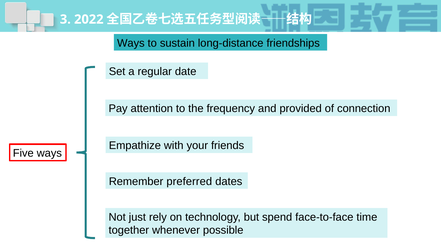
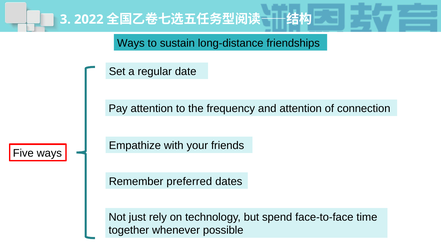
and provided: provided -> attention
